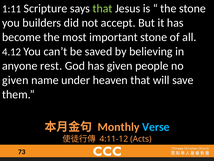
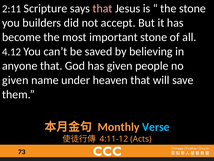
1:11: 1:11 -> 2:11
that at (103, 9) colour: light green -> pink
anyone rest: rest -> that
